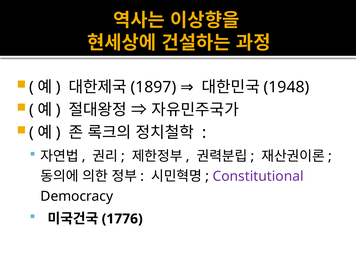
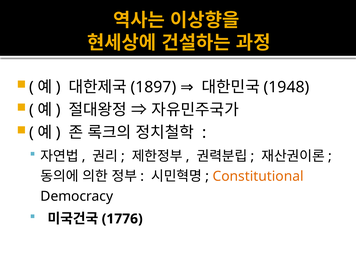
Constitutional colour: purple -> orange
